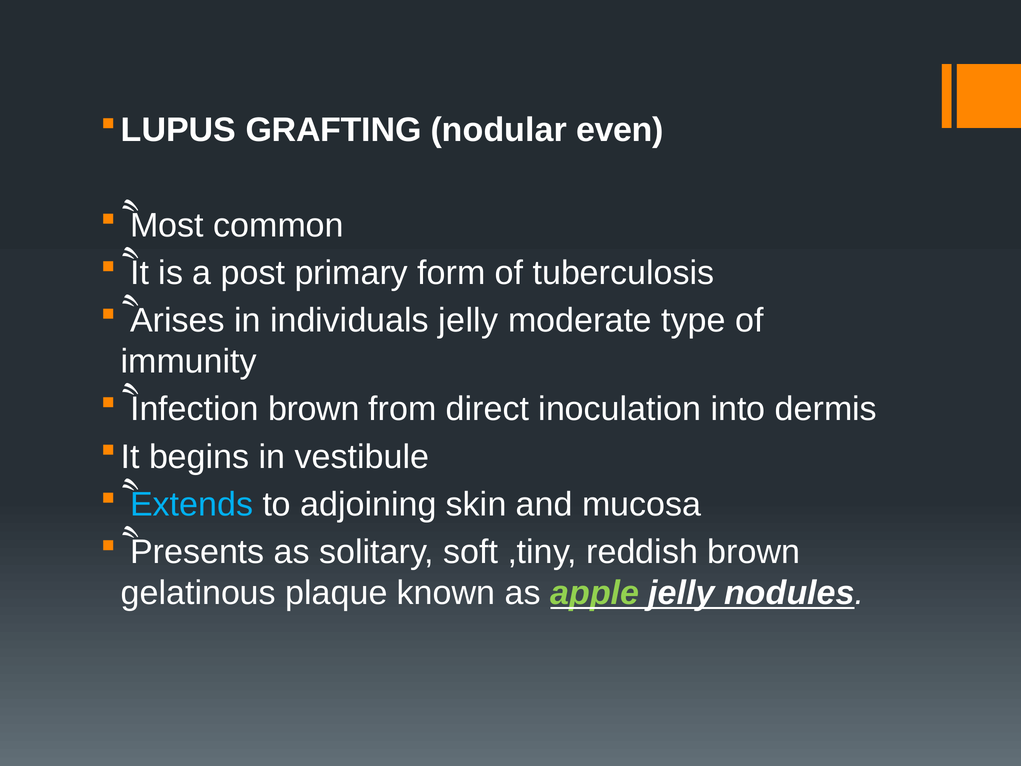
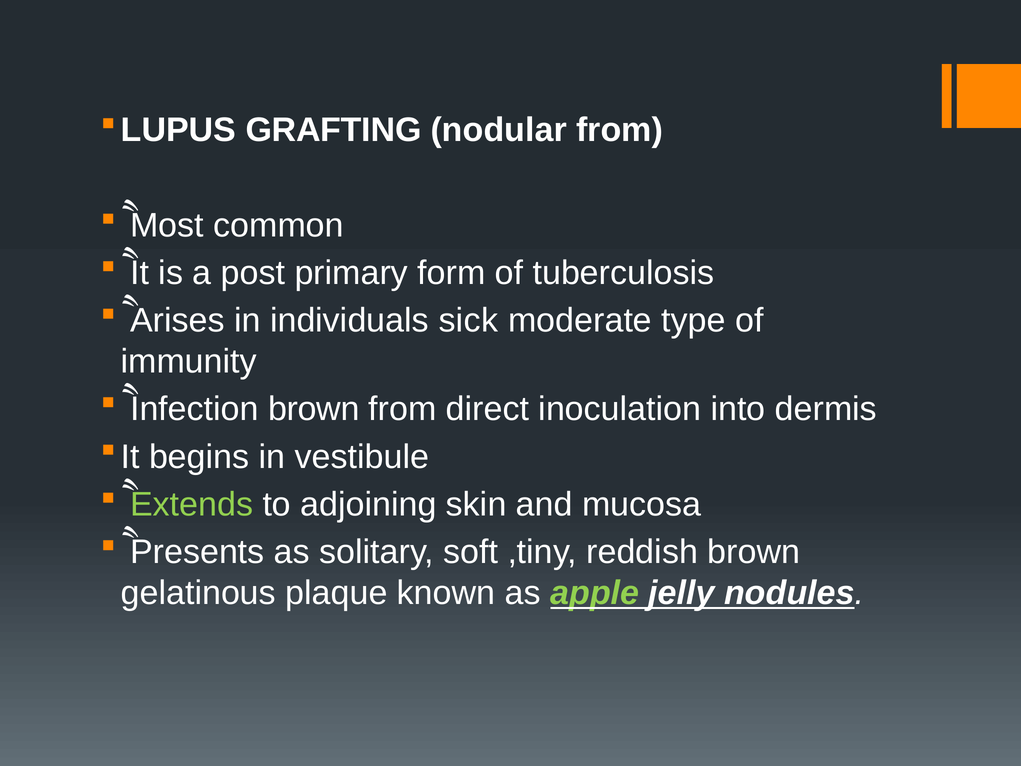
nodular even: even -> from
individuals jelly: jelly -> sick
Extends colour: light blue -> light green
